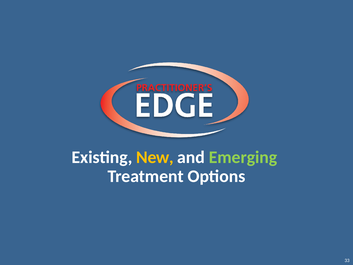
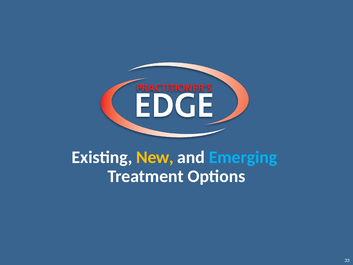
Emerging colour: light green -> light blue
